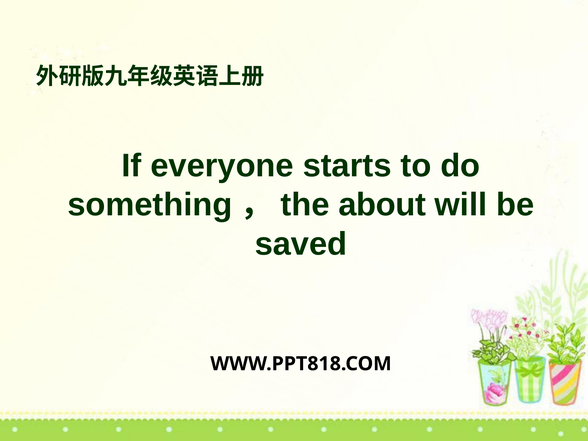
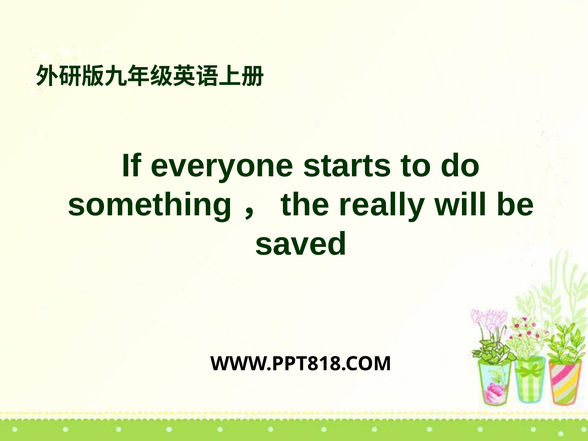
about: about -> really
